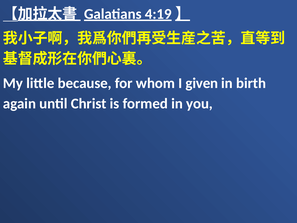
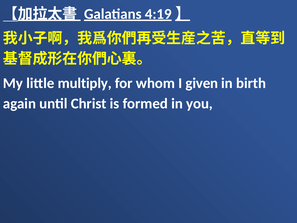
because: because -> multiply
